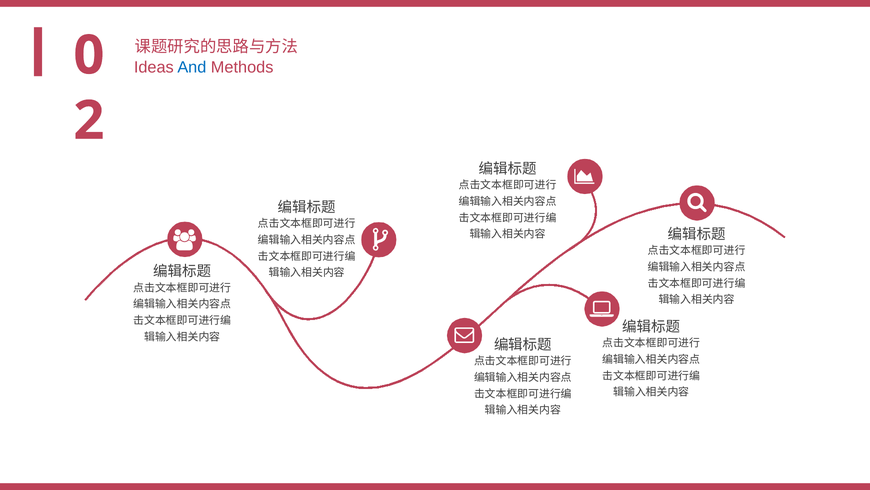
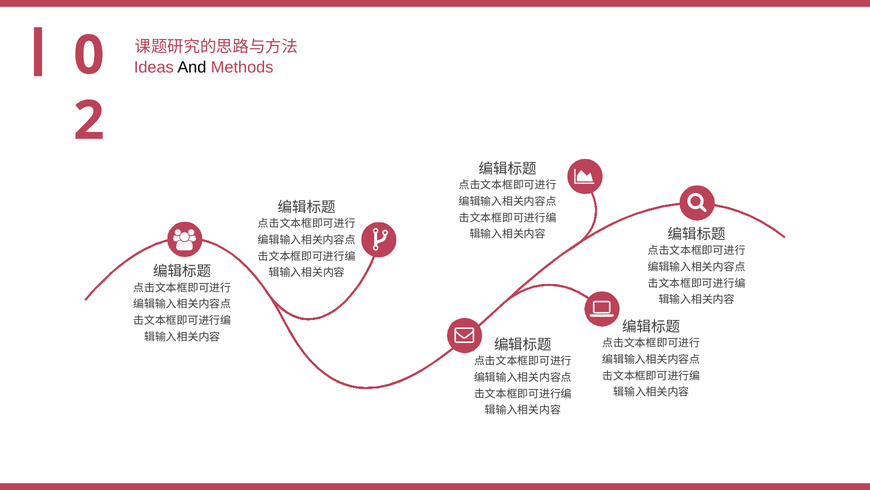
And colour: blue -> black
